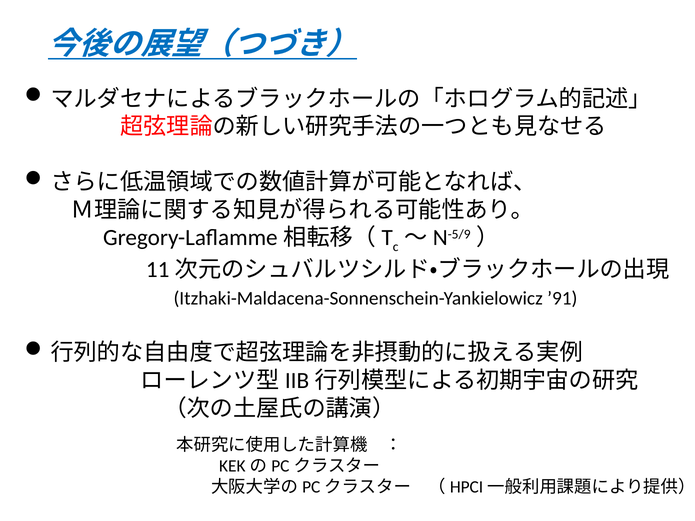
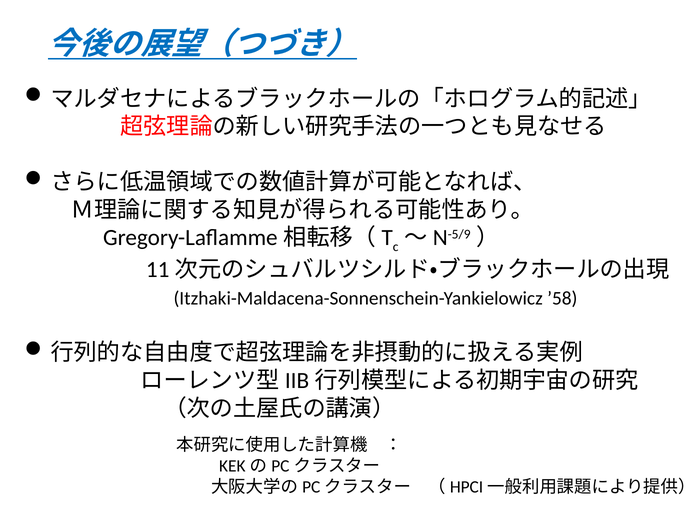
’91: ’91 -> ’58
